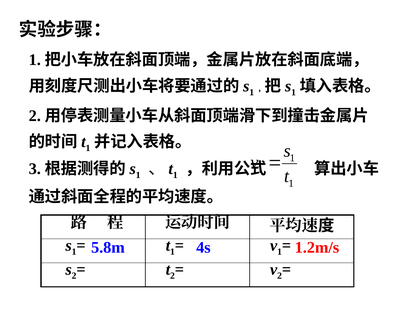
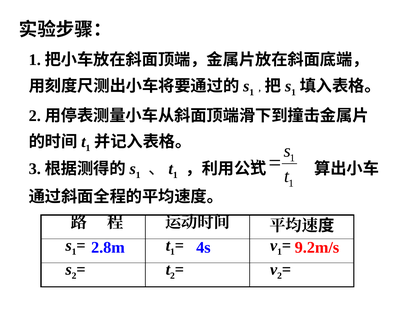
5.8m: 5.8m -> 2.8m
1.2m/s: 1.2m/s -> 9.2m/s
